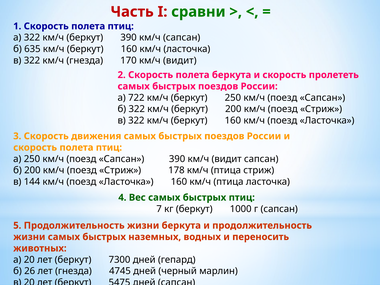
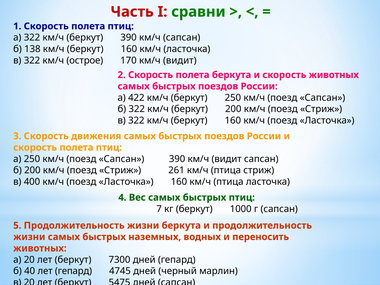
635: 635 -> 138
км/ч гнезда: гнезда -> острое
скорость пролететь: пролететь -> животных
722: 722 -> 422
178: 178 -> 261
144: 144 -> 400
26: 26 -> 40
лет гнезда: гнезда -> гепард
